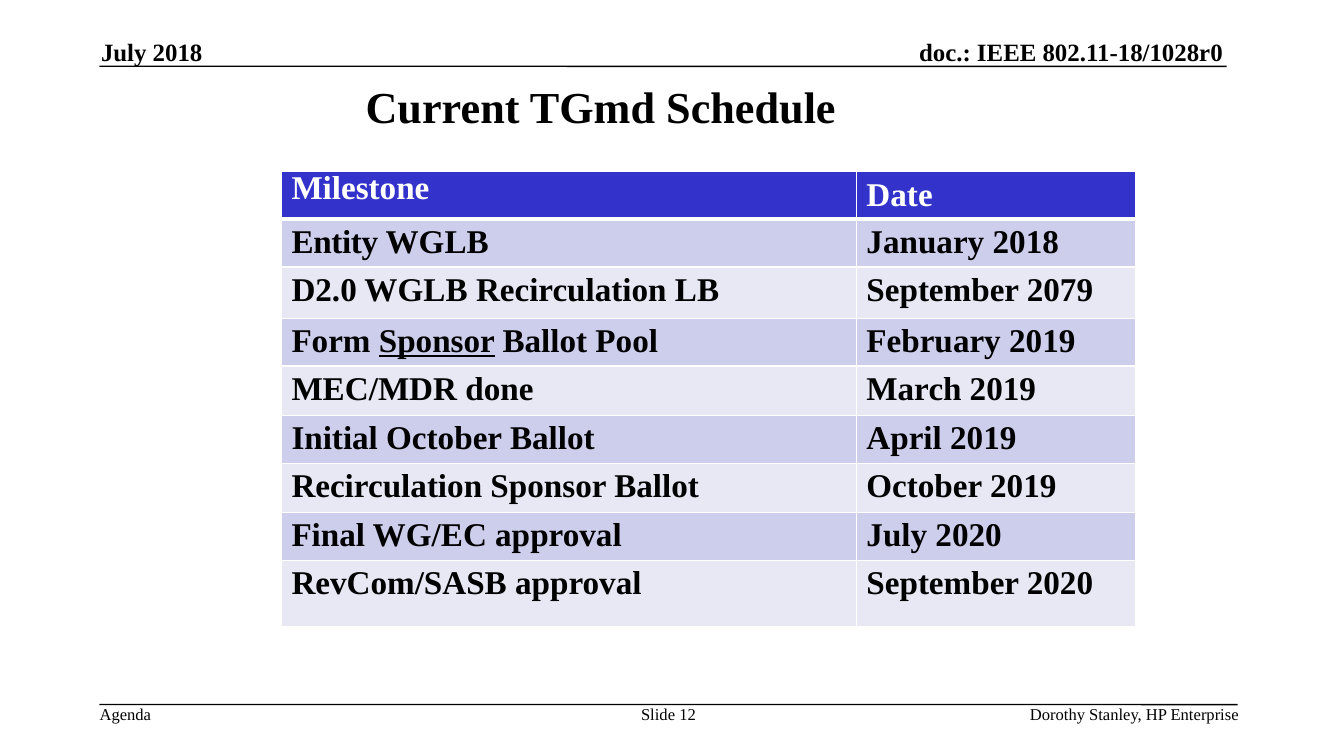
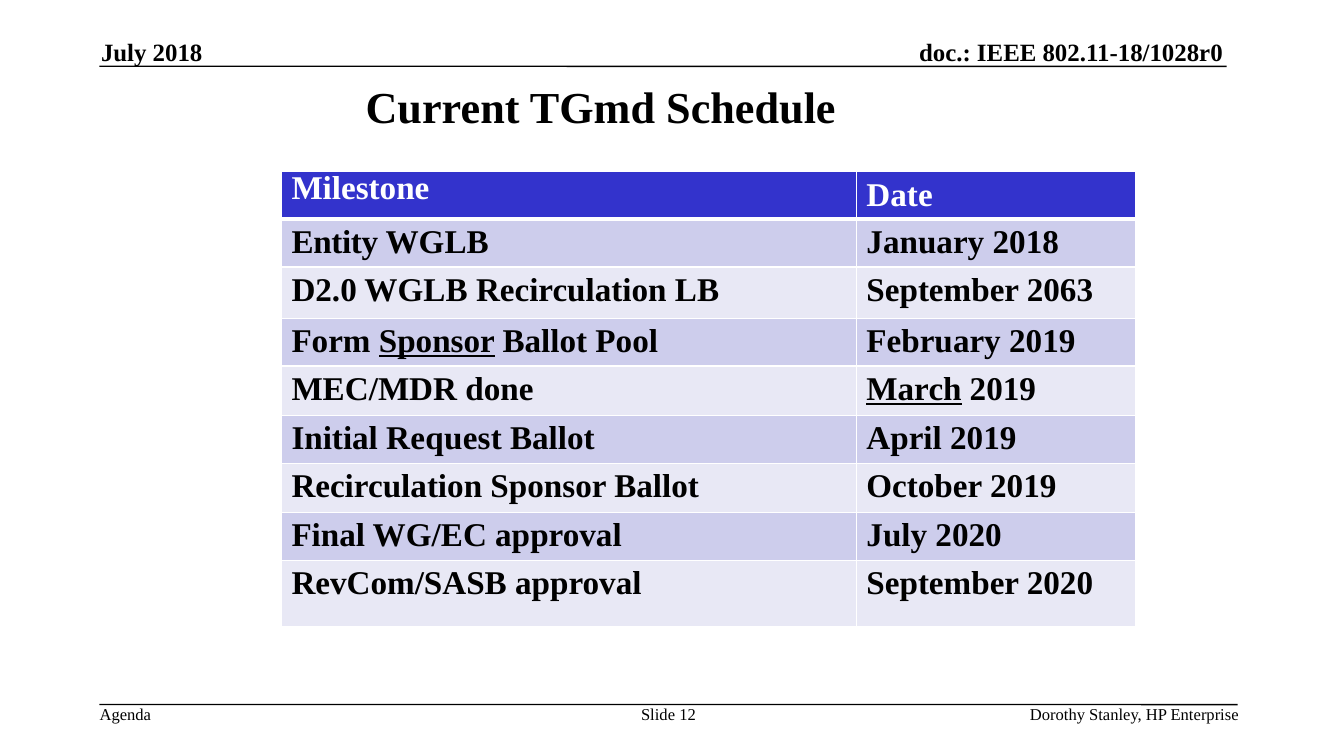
2079: 2079 -> 2063
March underline: none -> present
Initial October: October -> Request
